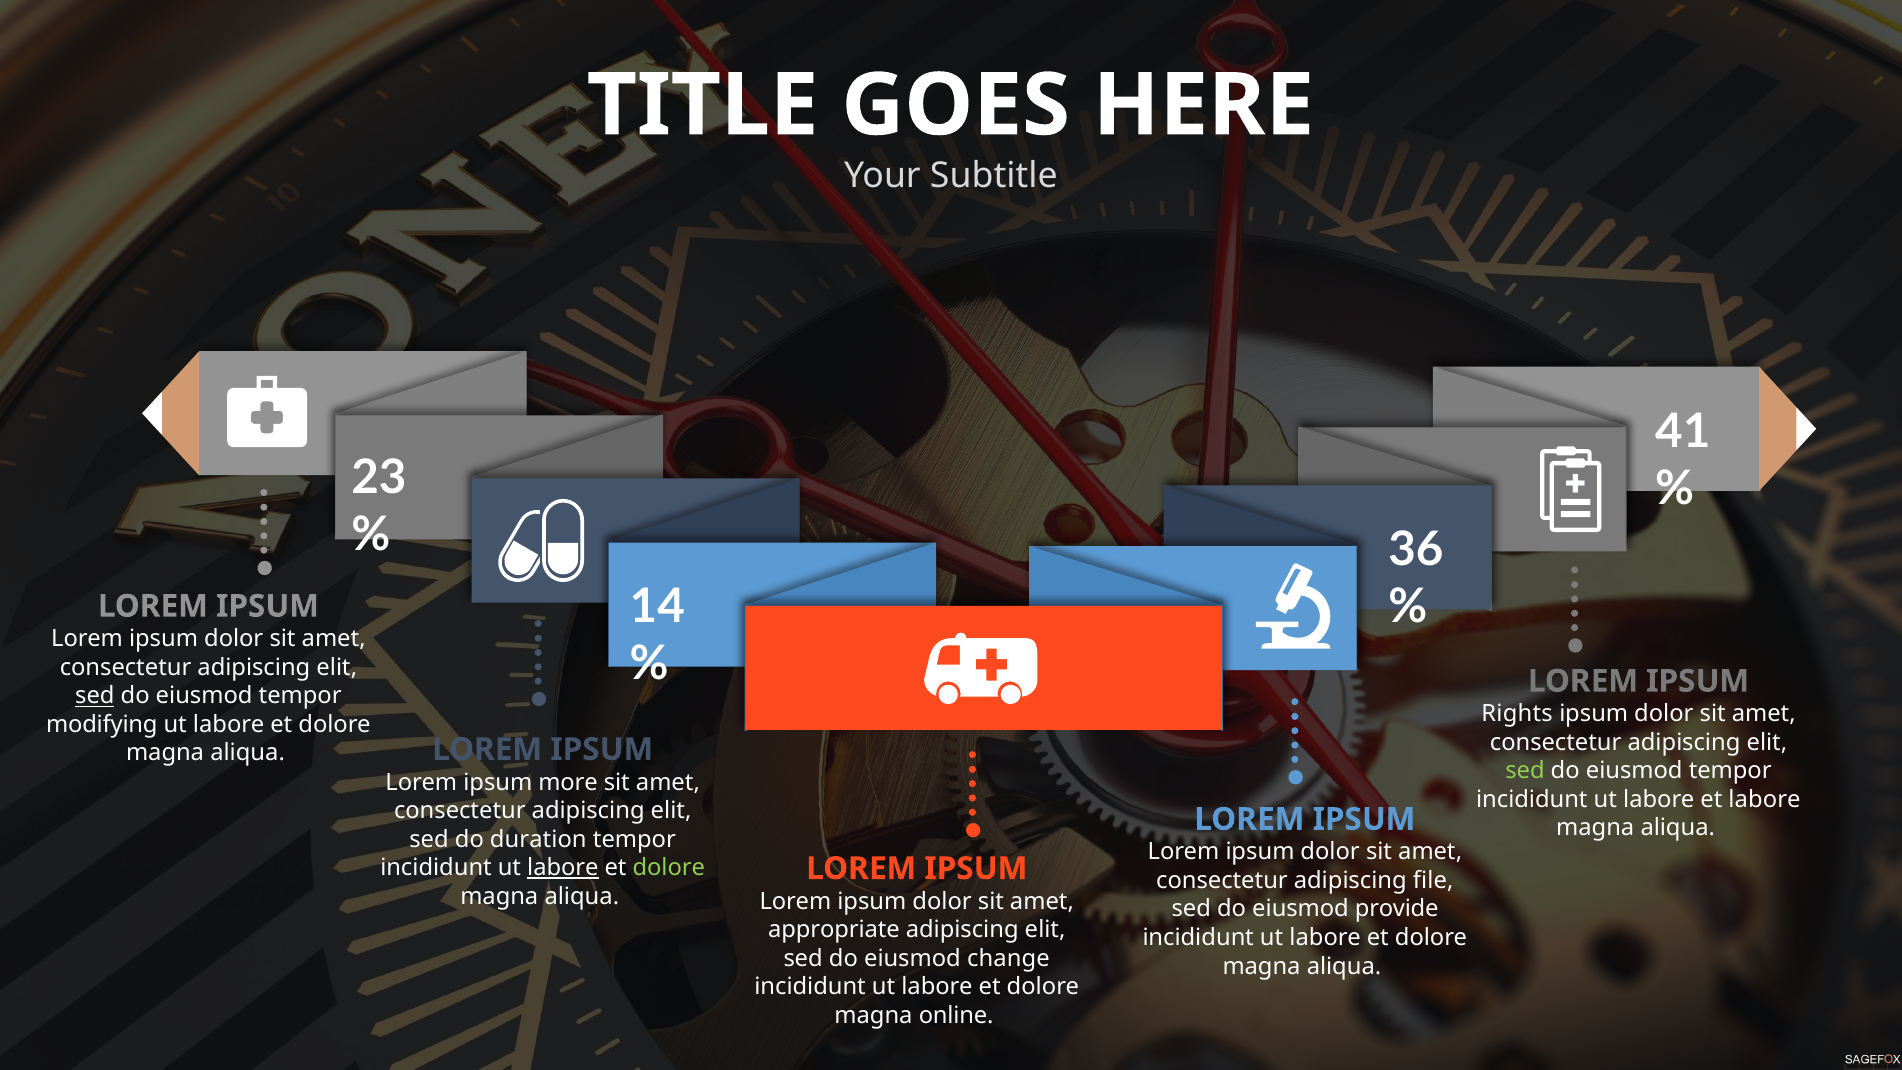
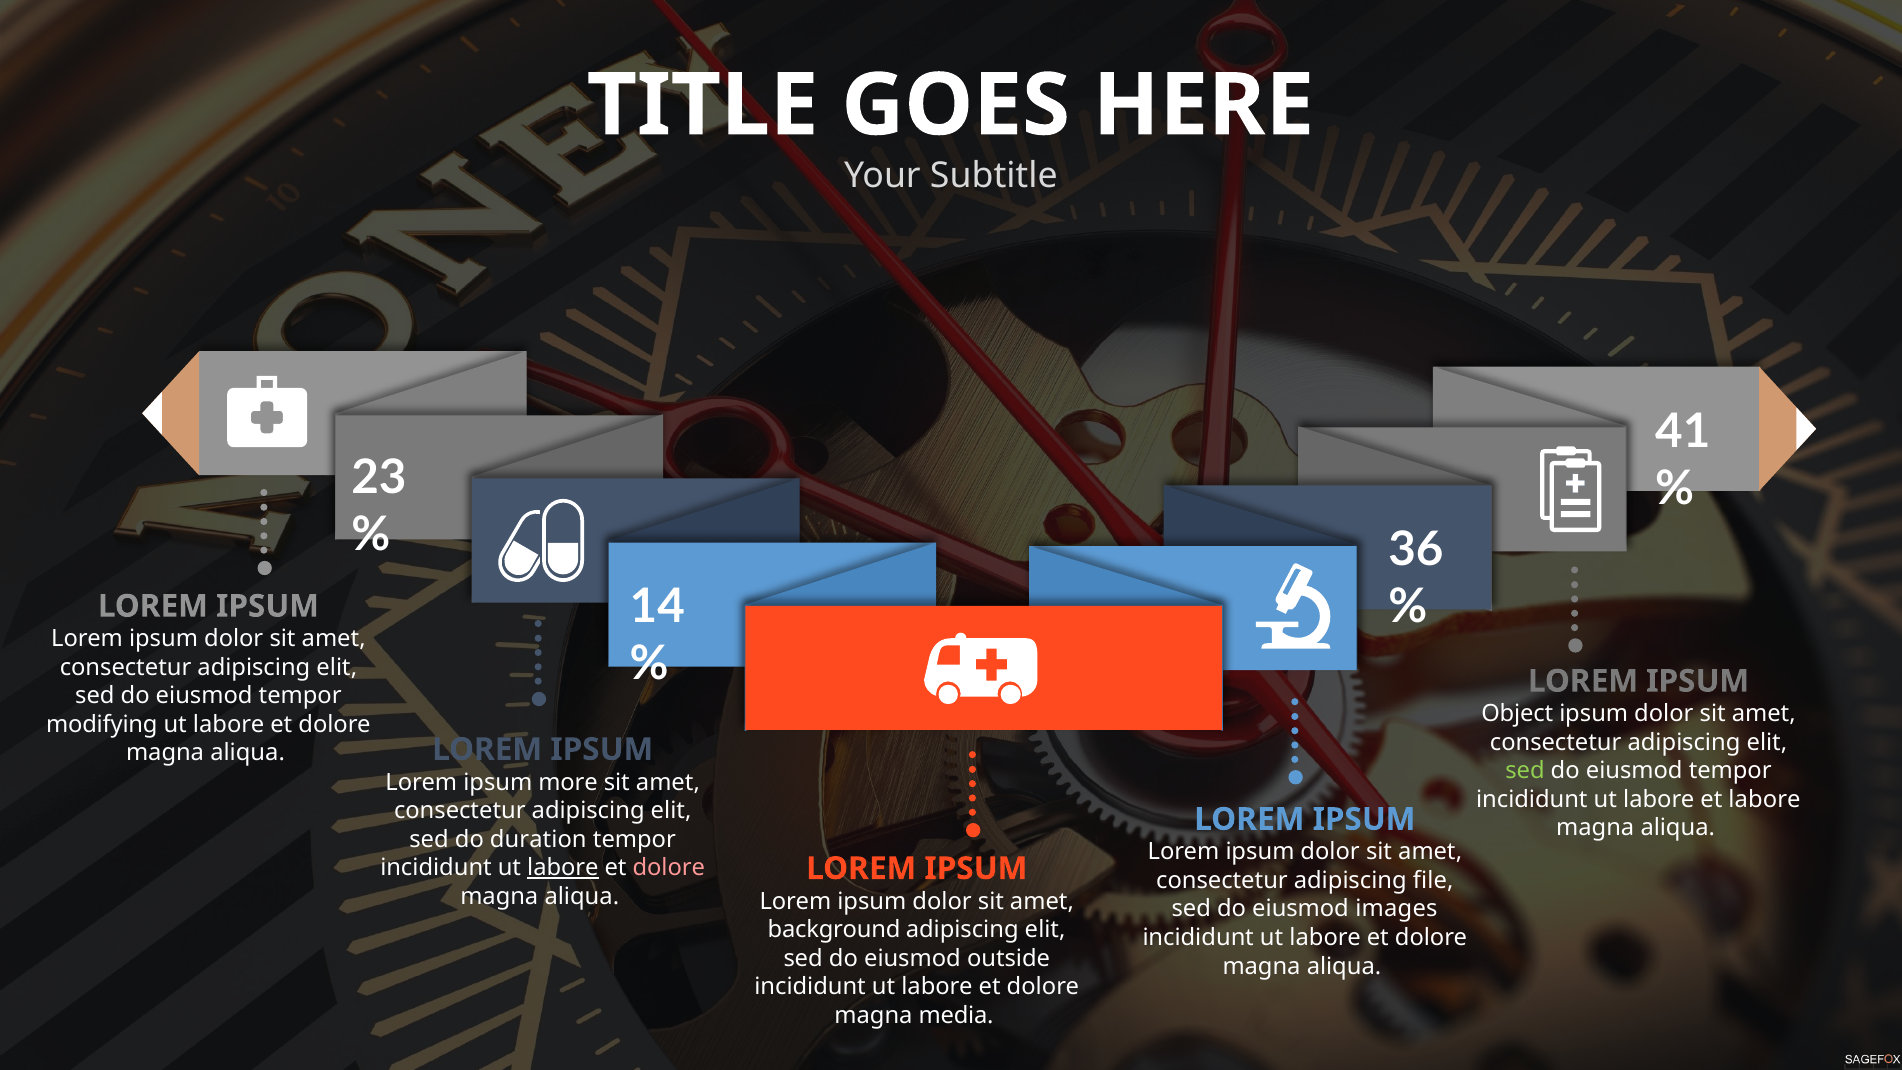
sed at (95, 696) underline: present -> none
Rights: Rights -> Object
dolore at (669, 868) colour: light green -> pink
provide: provide -> images
appropriate: appropriate -> background
change: change -> outside
online: online -> media
